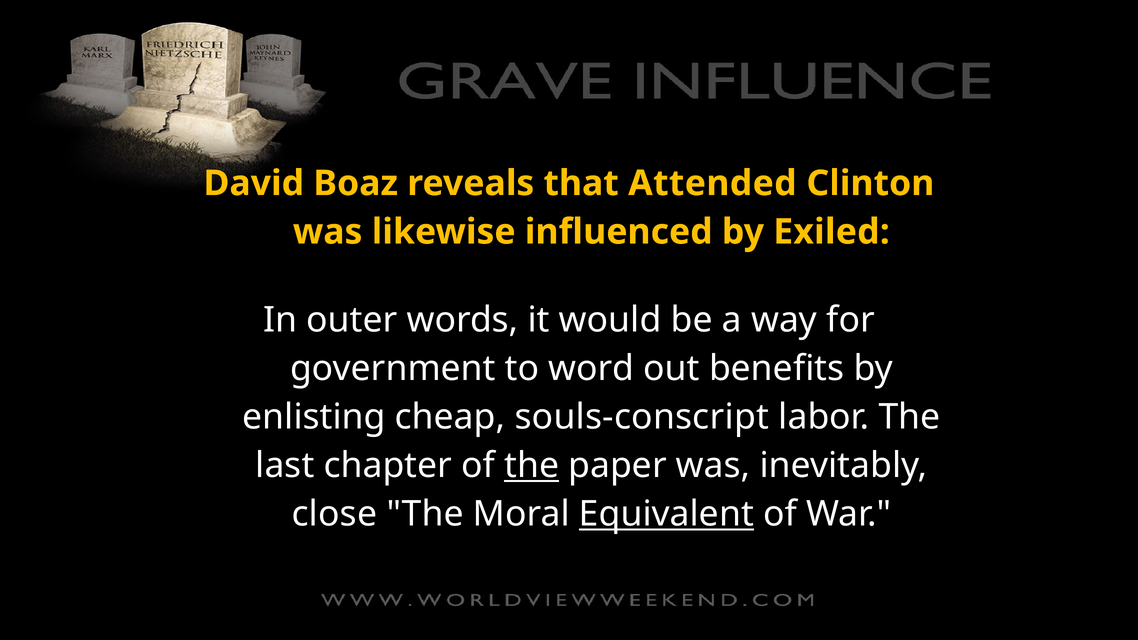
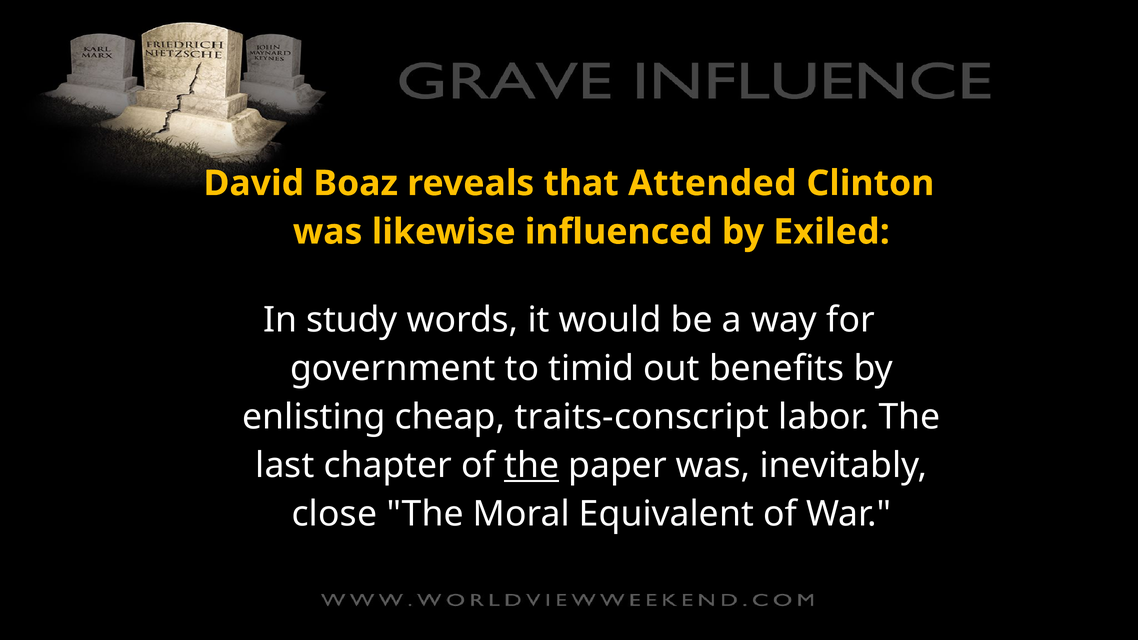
outer: outer -> study
word: word -> timid
souls-conscript: souls-conscript -> traits-conscript
Equivalent underline: present -> none
